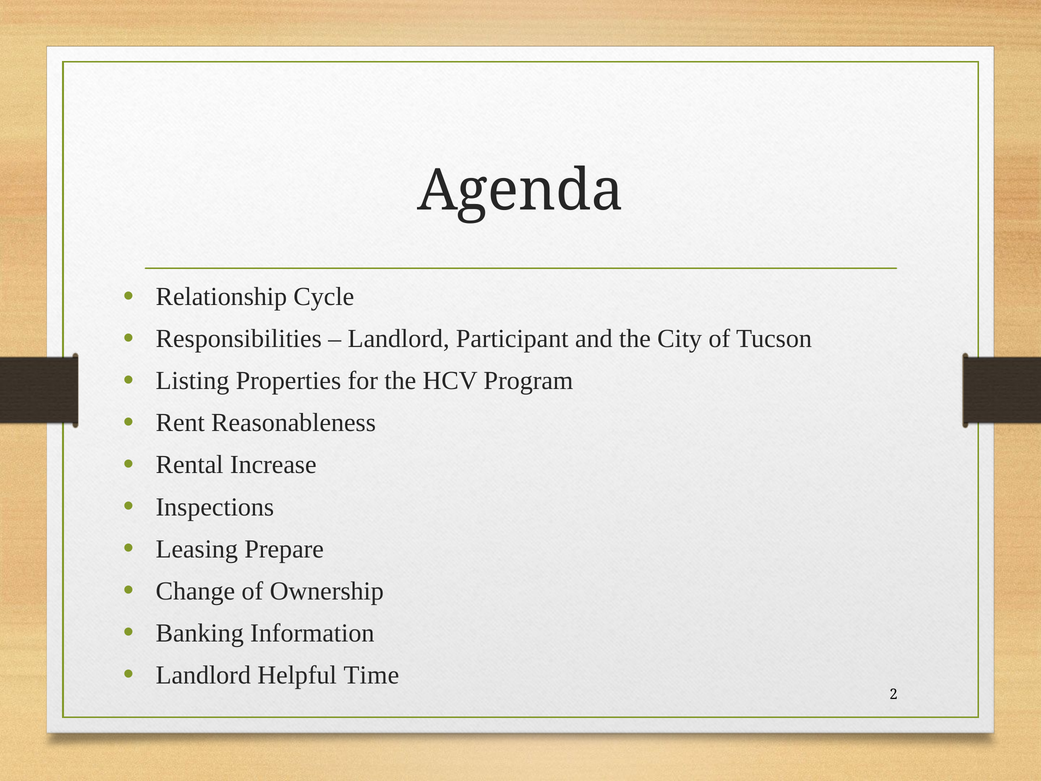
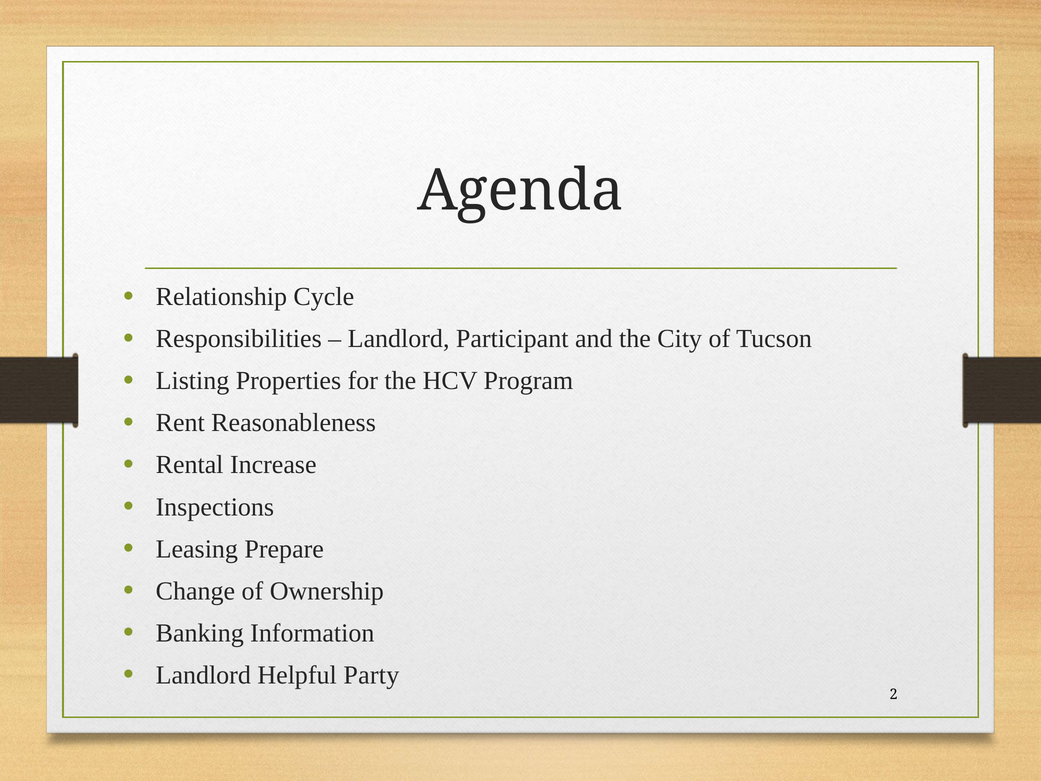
Time: Time -> Party
